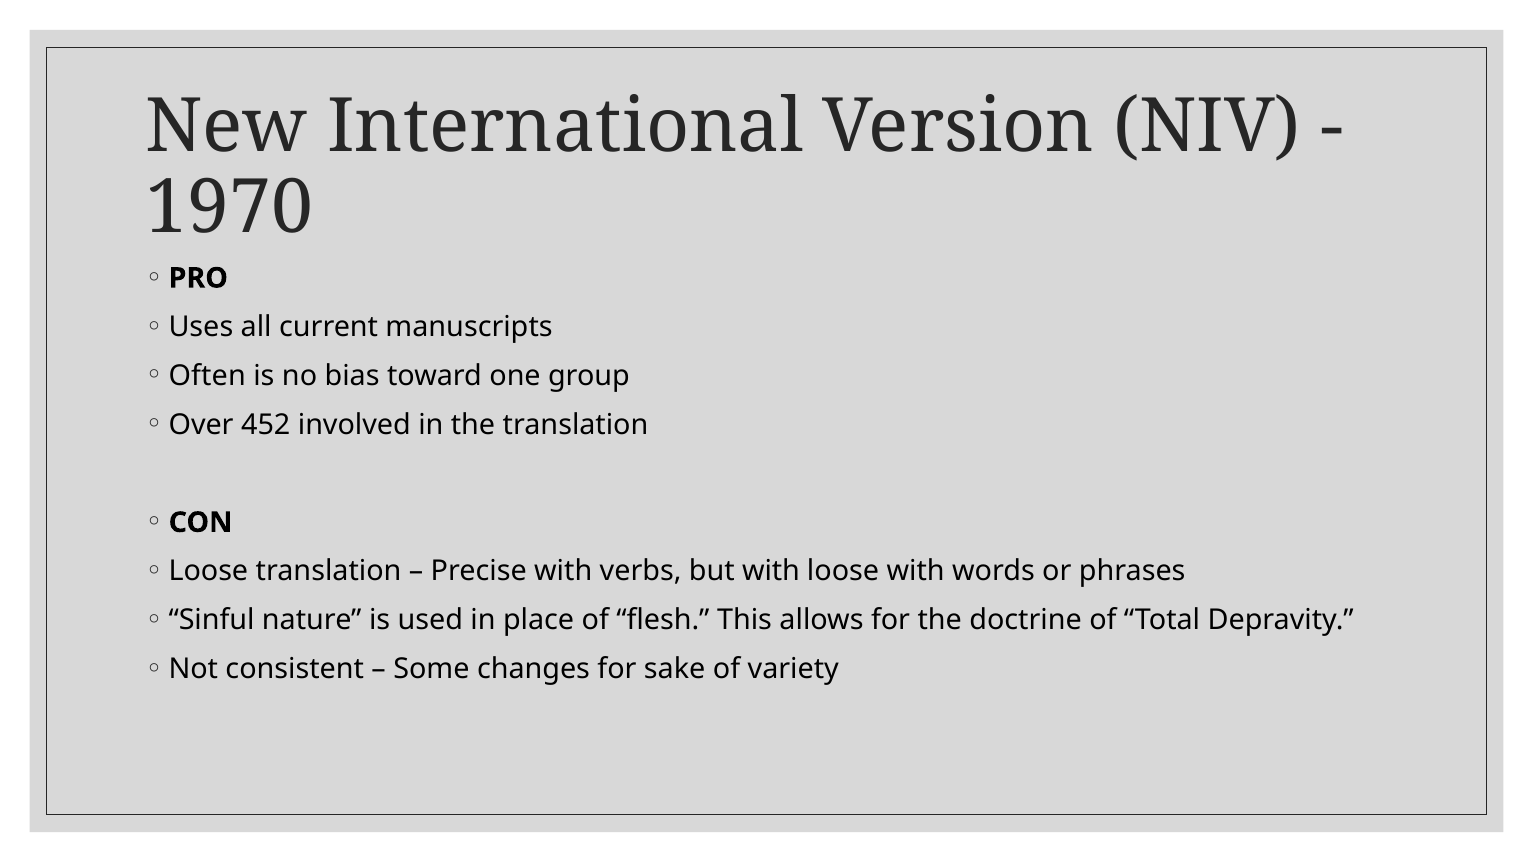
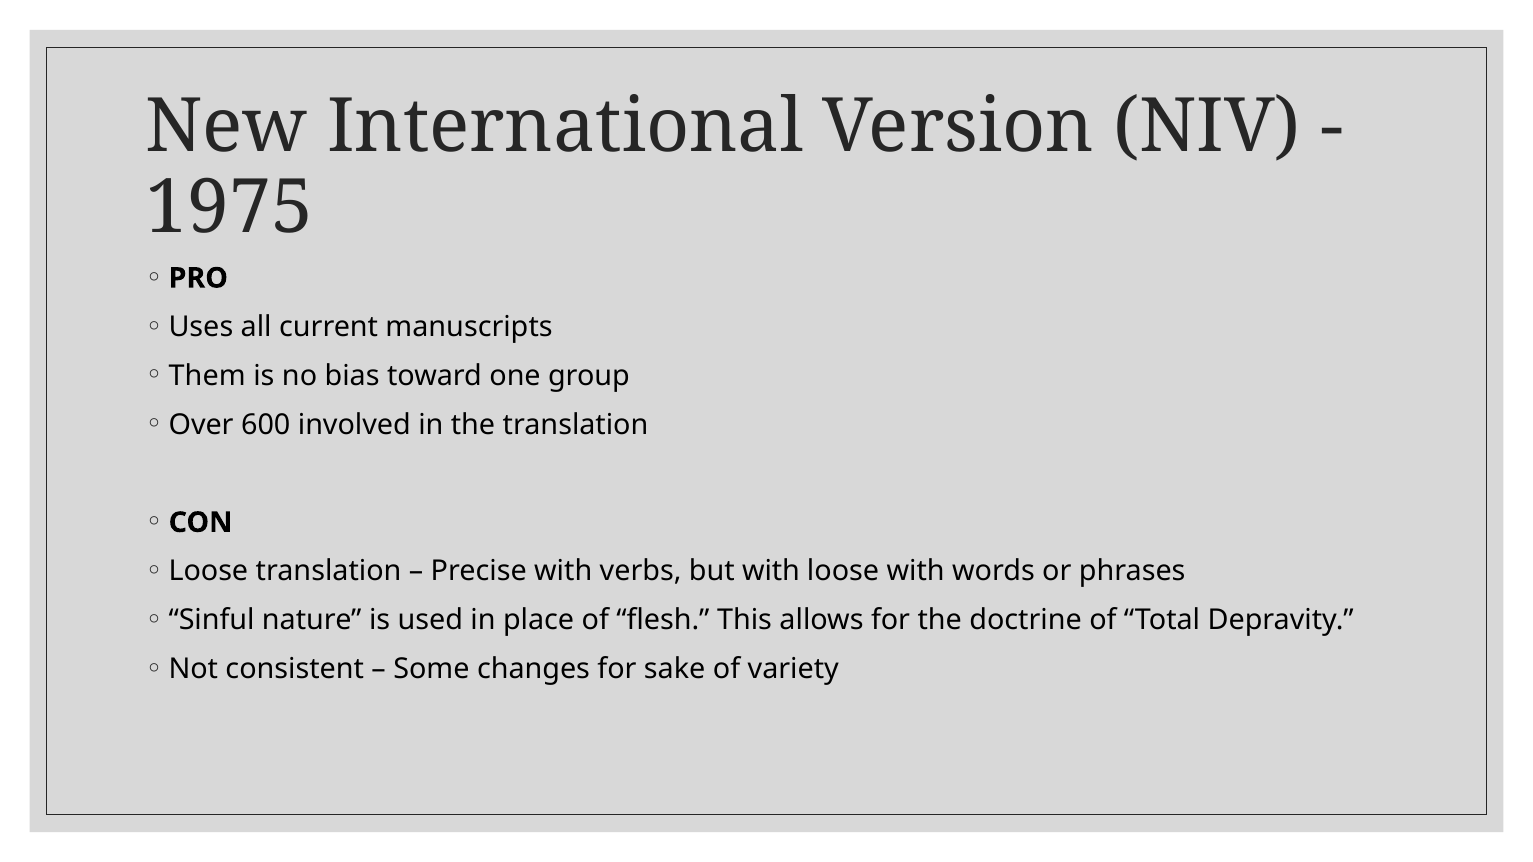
1970: 1970 -> 1975
Often: Often -> Them
452: 452 -> 600
